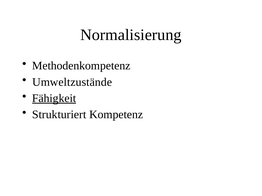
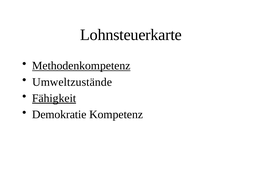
Normalisierung: Normalisierung -> Lohnsteuerkarte
Methodenkompetenz underline: none -> present
Strukturiert: Strukturiert -> Demokratie
